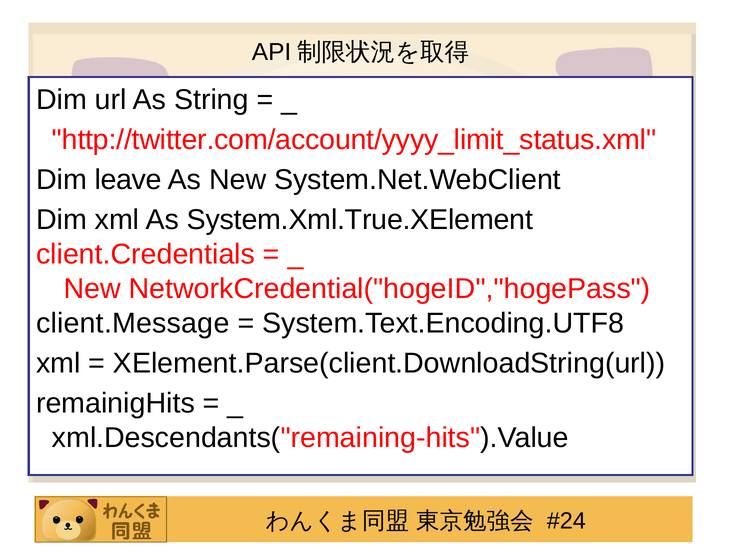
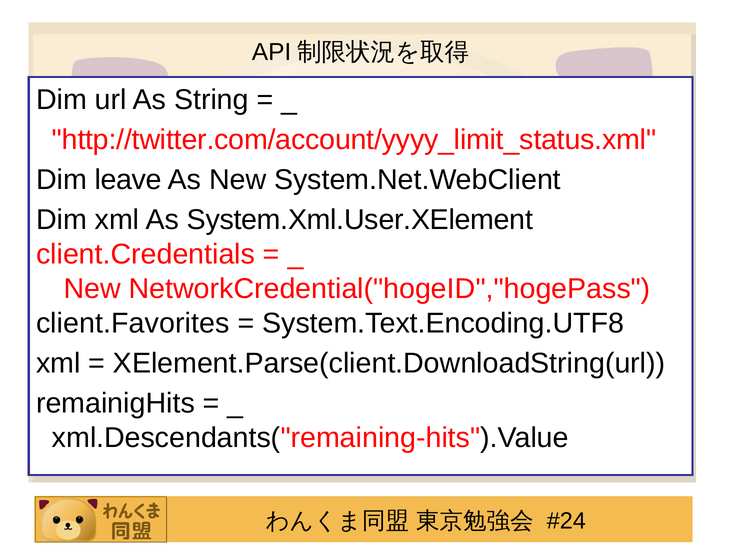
System.Xml.True.XElement: System.Xml.True.XElement -> System.Xml.User.XElement
client.Message: client.Message -> client.Favorites
